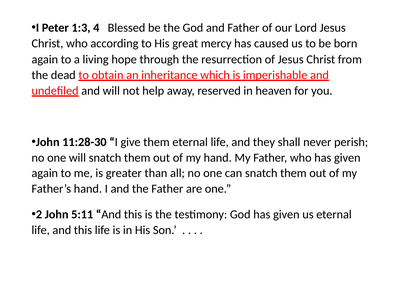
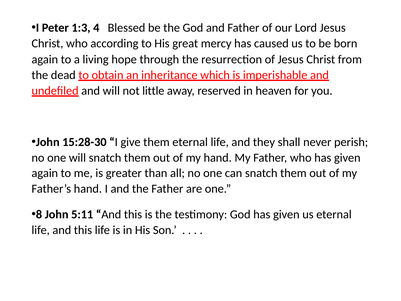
help: help -> little
11:28-30: 11:28-30 -> 15:28-30
2: 2 -> 8
